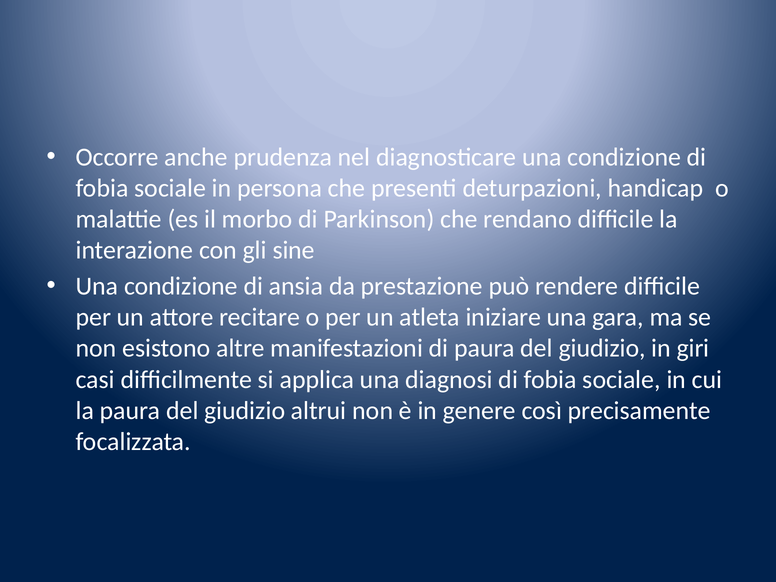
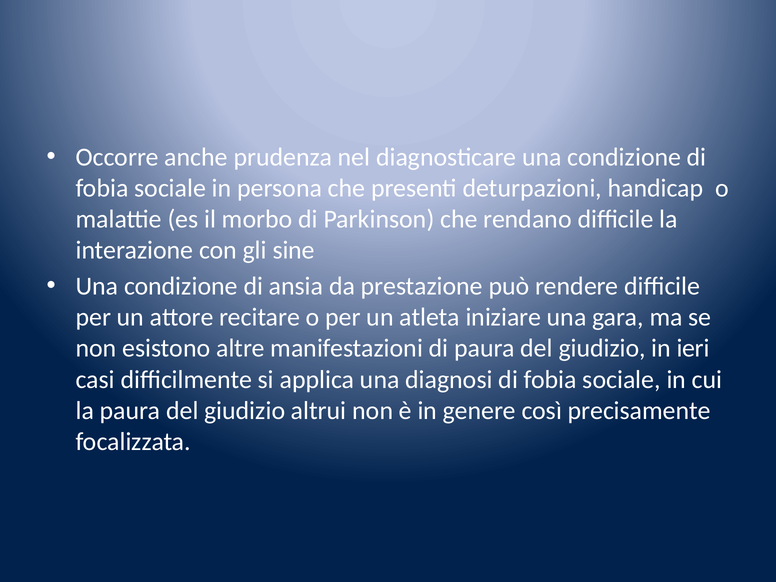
giri: giri -> ieri
